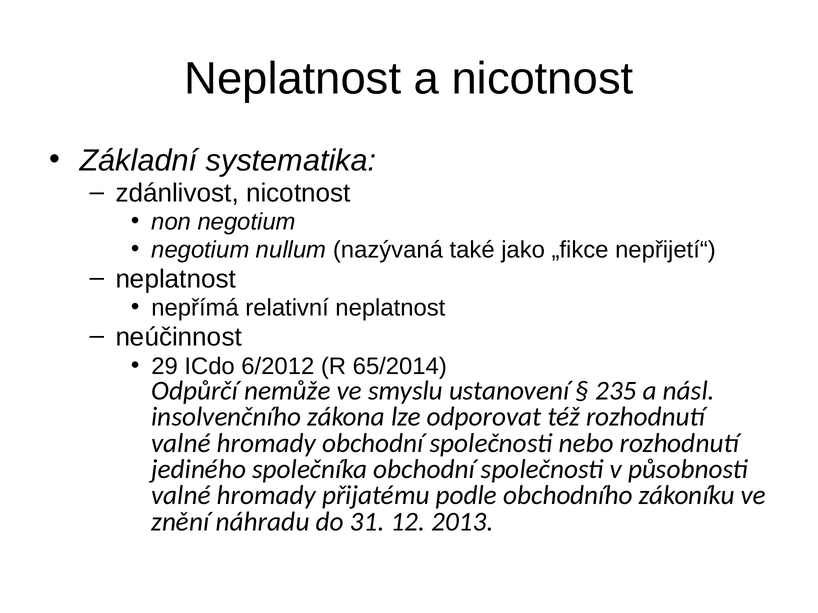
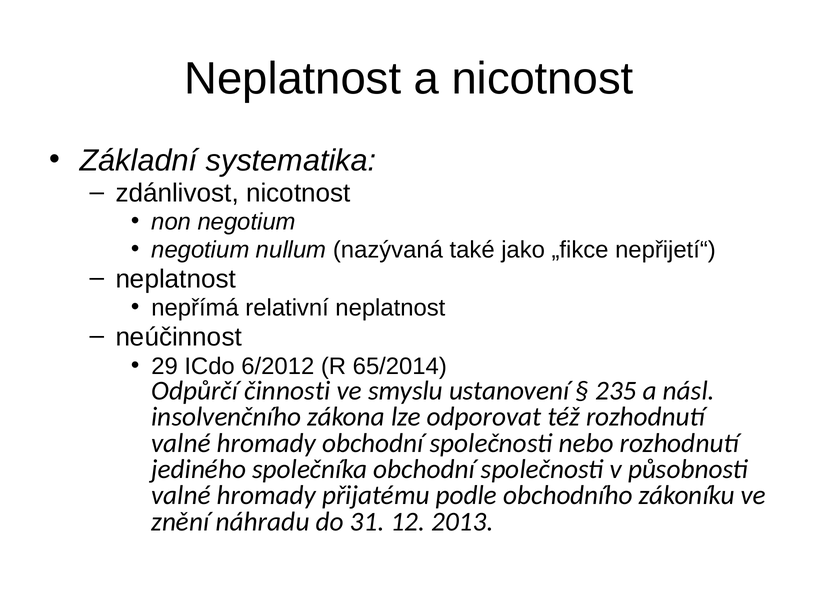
nemůže: nemůže -> činnosti
